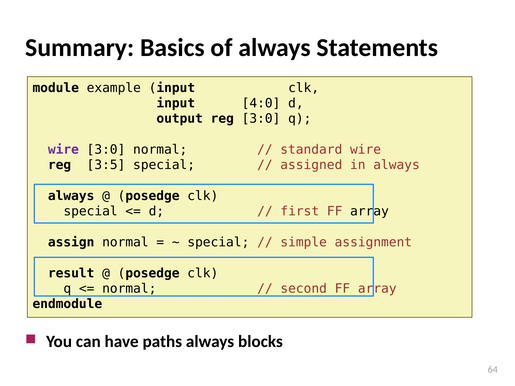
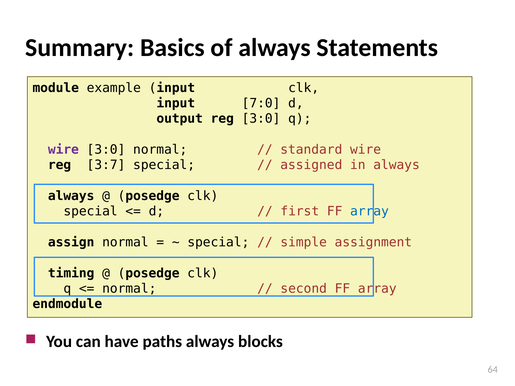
4:0: 4:0 -> 7:0
3:5: 3:5 -> 3:7
array at (369, 212) colour: black -> blue
result: result -> timing
